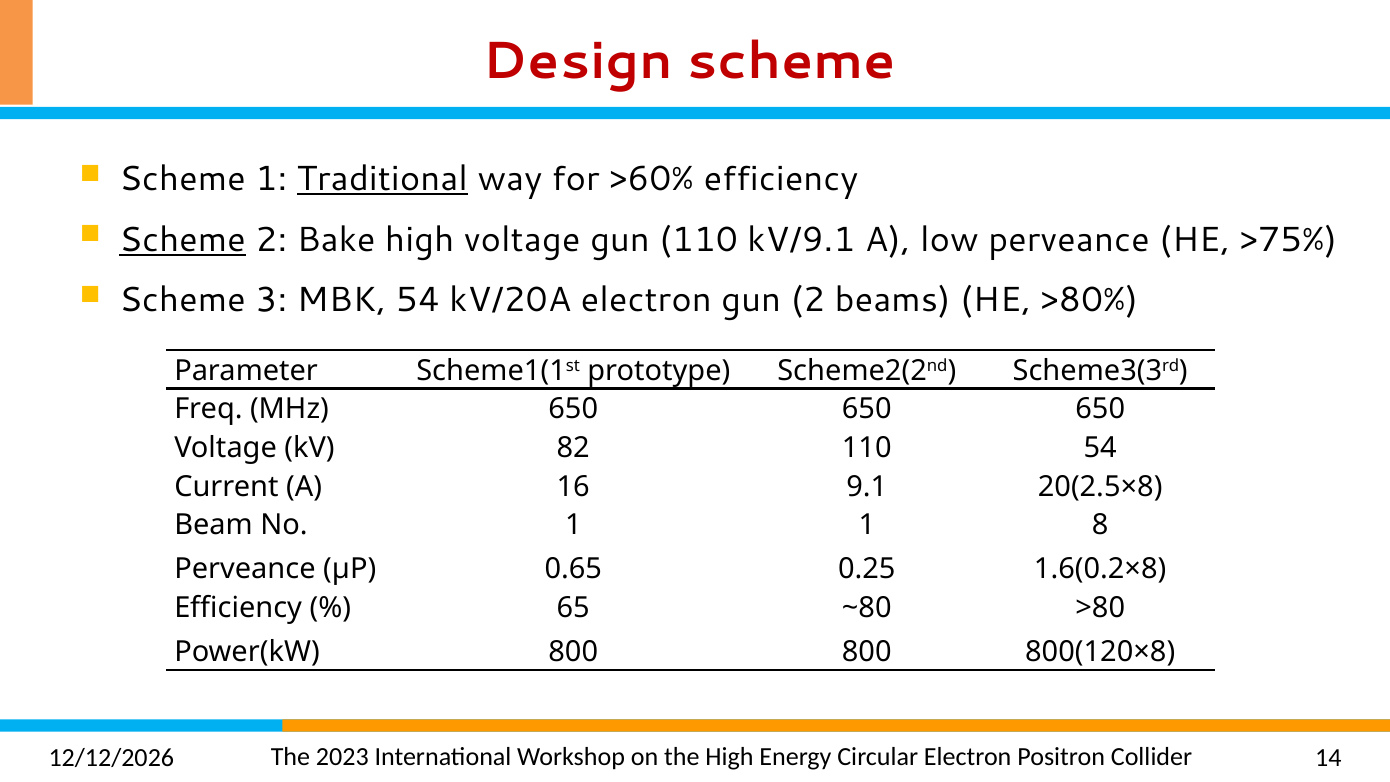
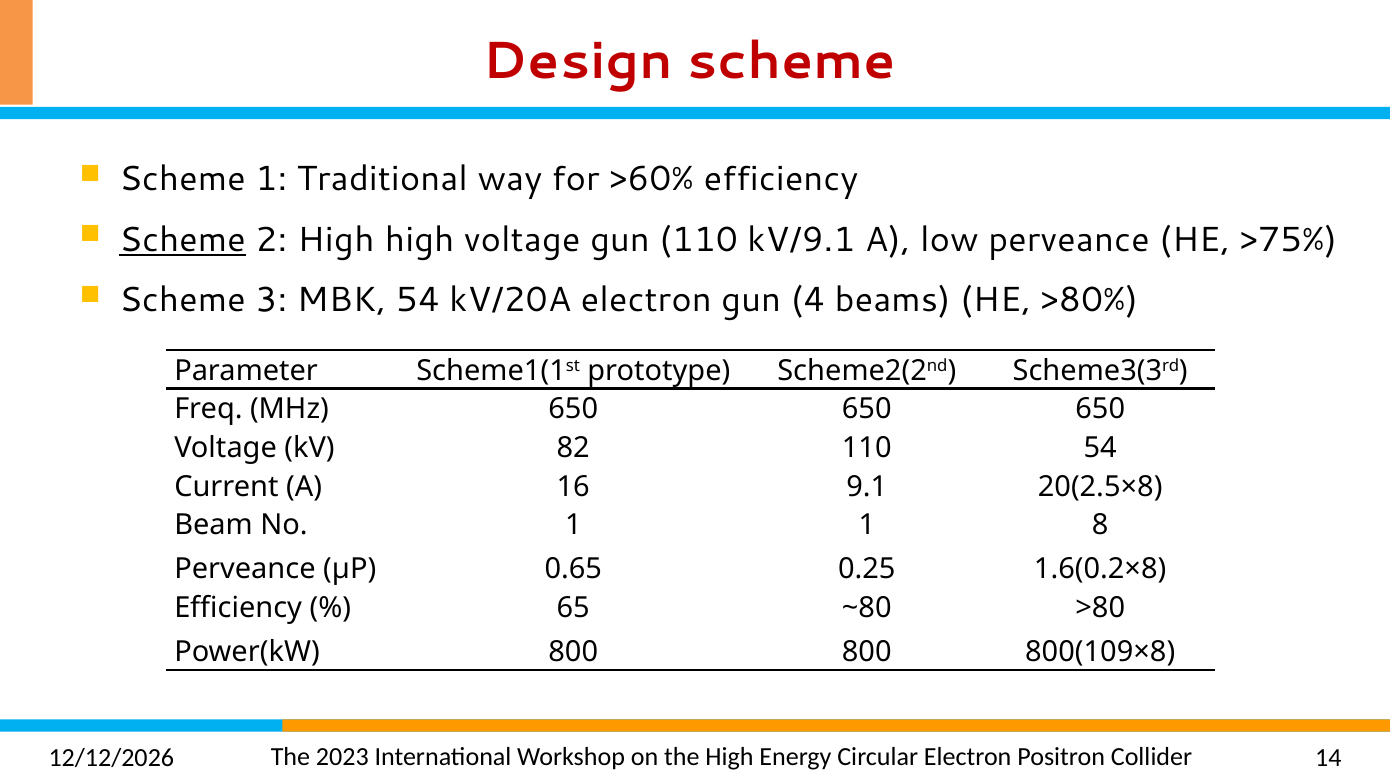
Traditional underline: present -> none
2 Bake: Bake -> High
gun 2: 2 -> 4
800(120×8: 800(120×8 -> 800(109×8
